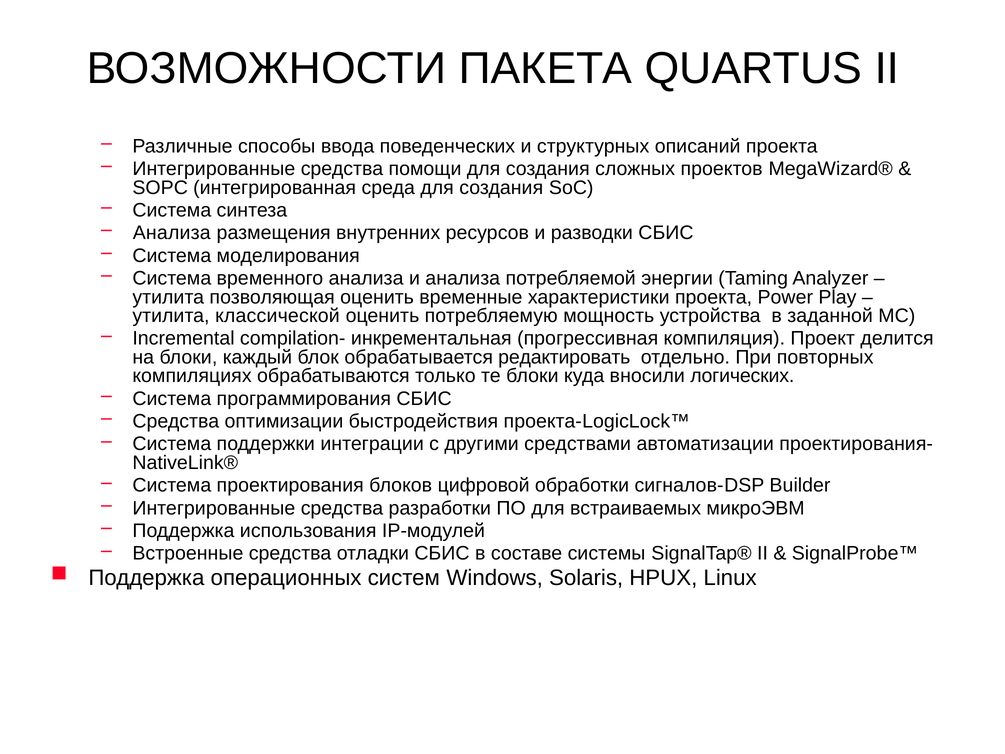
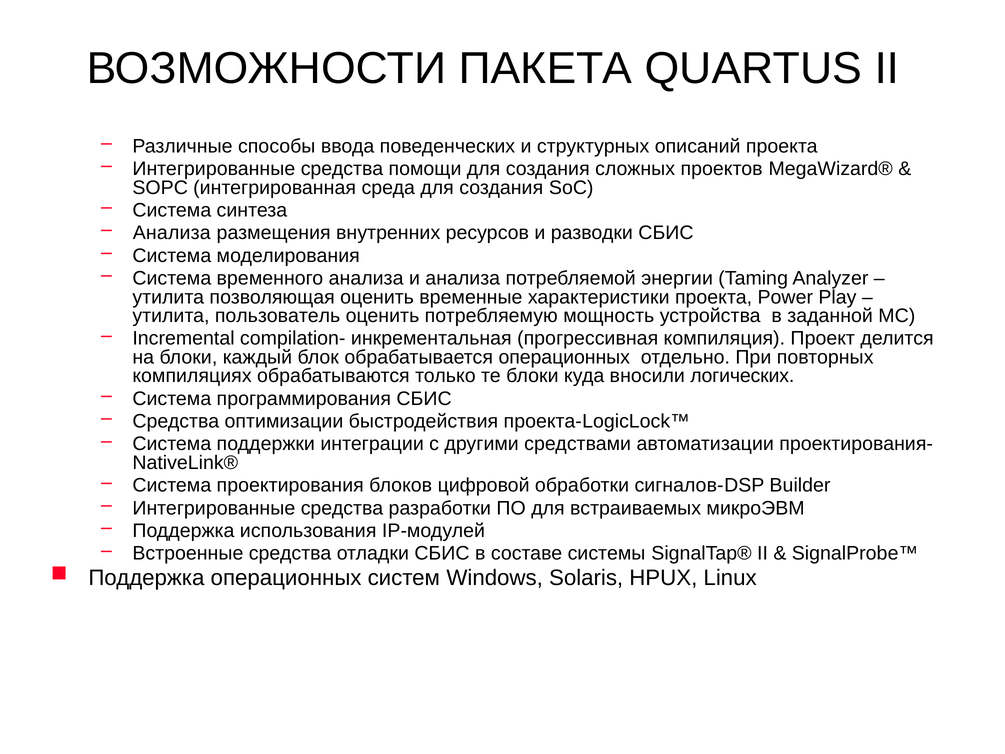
классической: классической -> пользователь
обрабатывается редактировать: редактировать -> операционных
